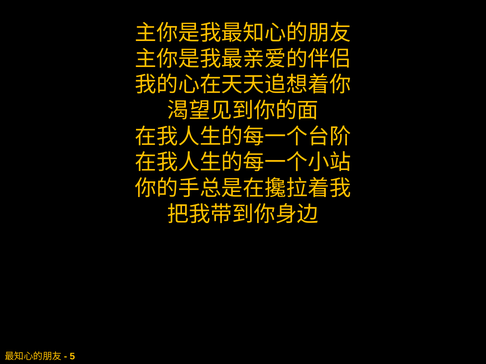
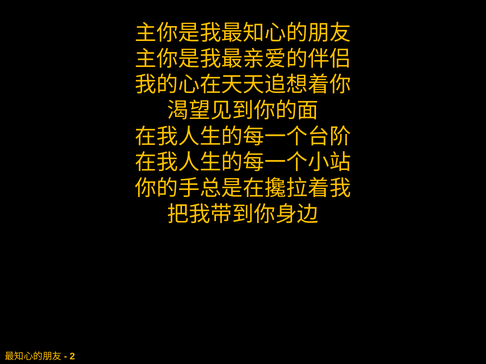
5: 5 -> 2
